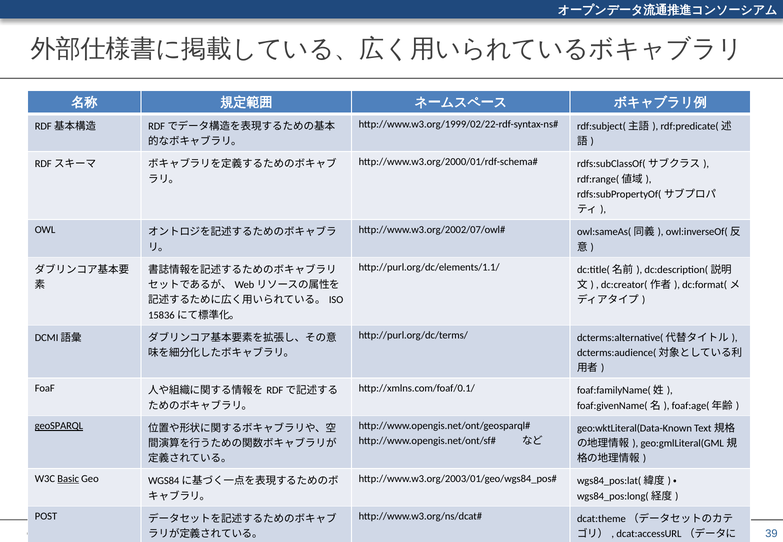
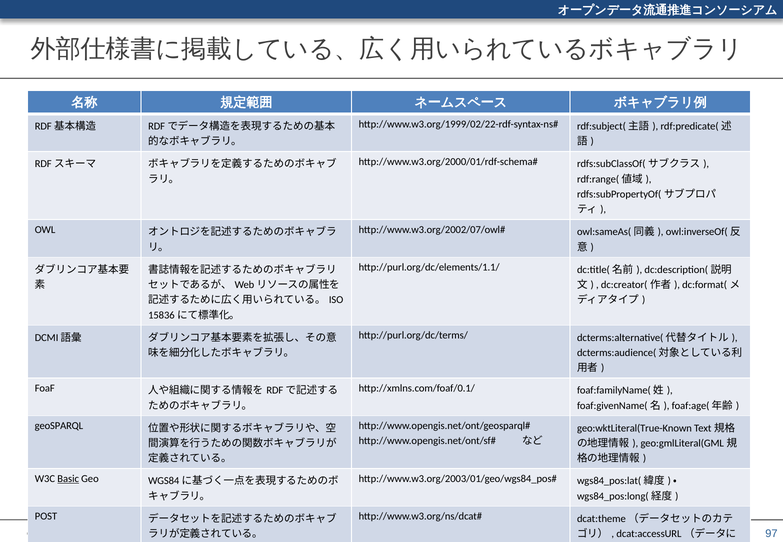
geoSPARQL underline: present -> none
geo:wktLiteral(Data-Known: geo:wktLiteral(Data-Known -> geo:wktLiteral(True-Known
39: 39 -> 97
